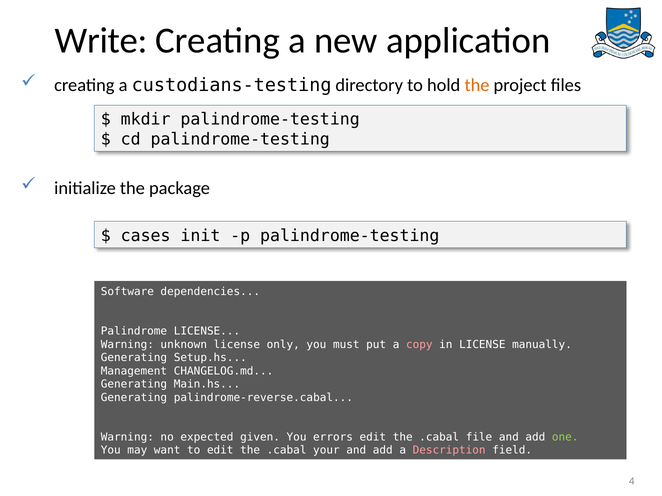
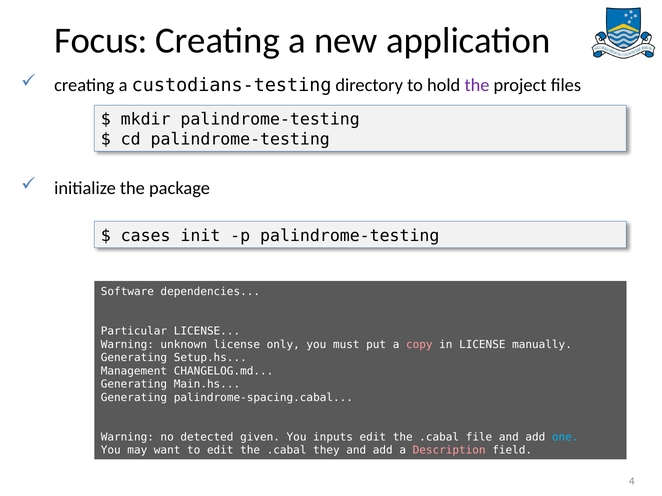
Write: Write -> Focus
the at (477, 85) colour: orange -> purple
Palindrome: Palindrome -> Particular
palindrome-reverse.cabal: palindrome-reverse.cabal -> palindrome-spacing.cabal
expected: expected -> detected
errors: errors -> inputs
one colour: light green -> light blue
your: your -> they
